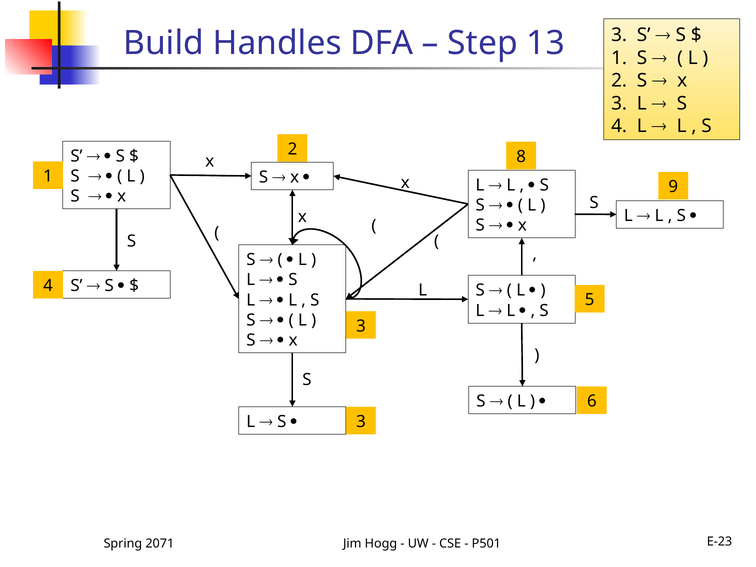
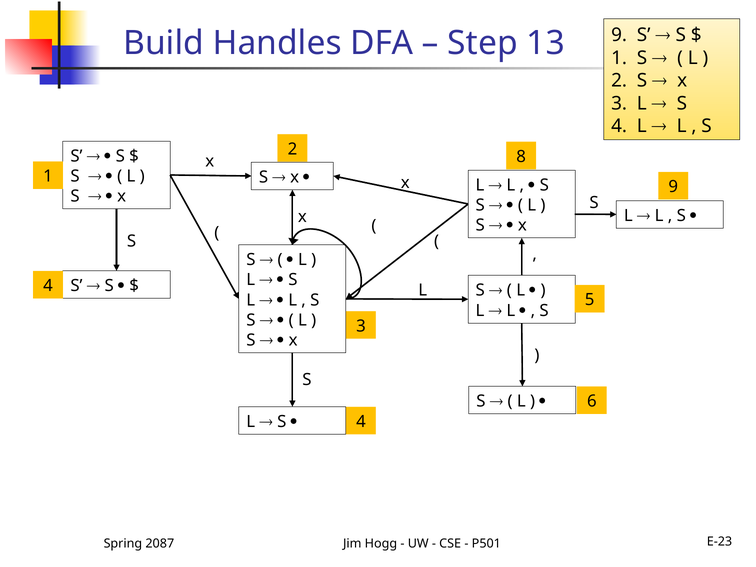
13 3: 3 -> 9
3 at (361, 422): 3 -> 4
2071: 2071 -> 2087
